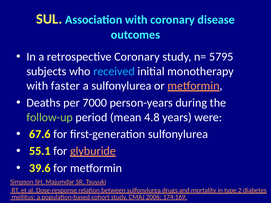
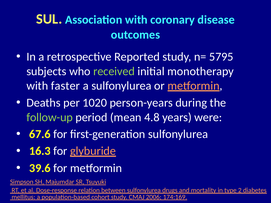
retrospective Coronary: Coronary -> Reported
received colour: light blue -> light green
7000: 7000 -> 1020
55.1: 55.1 -> 16.3
